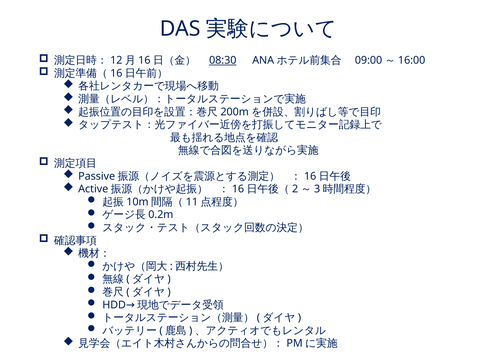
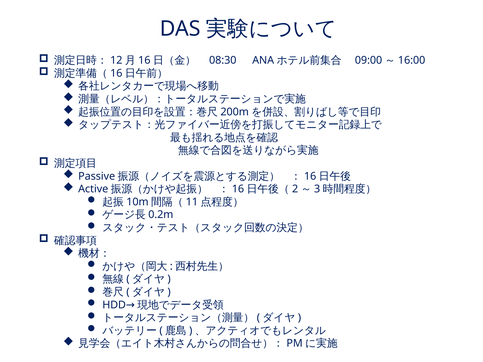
08:30 underline: present -> none
